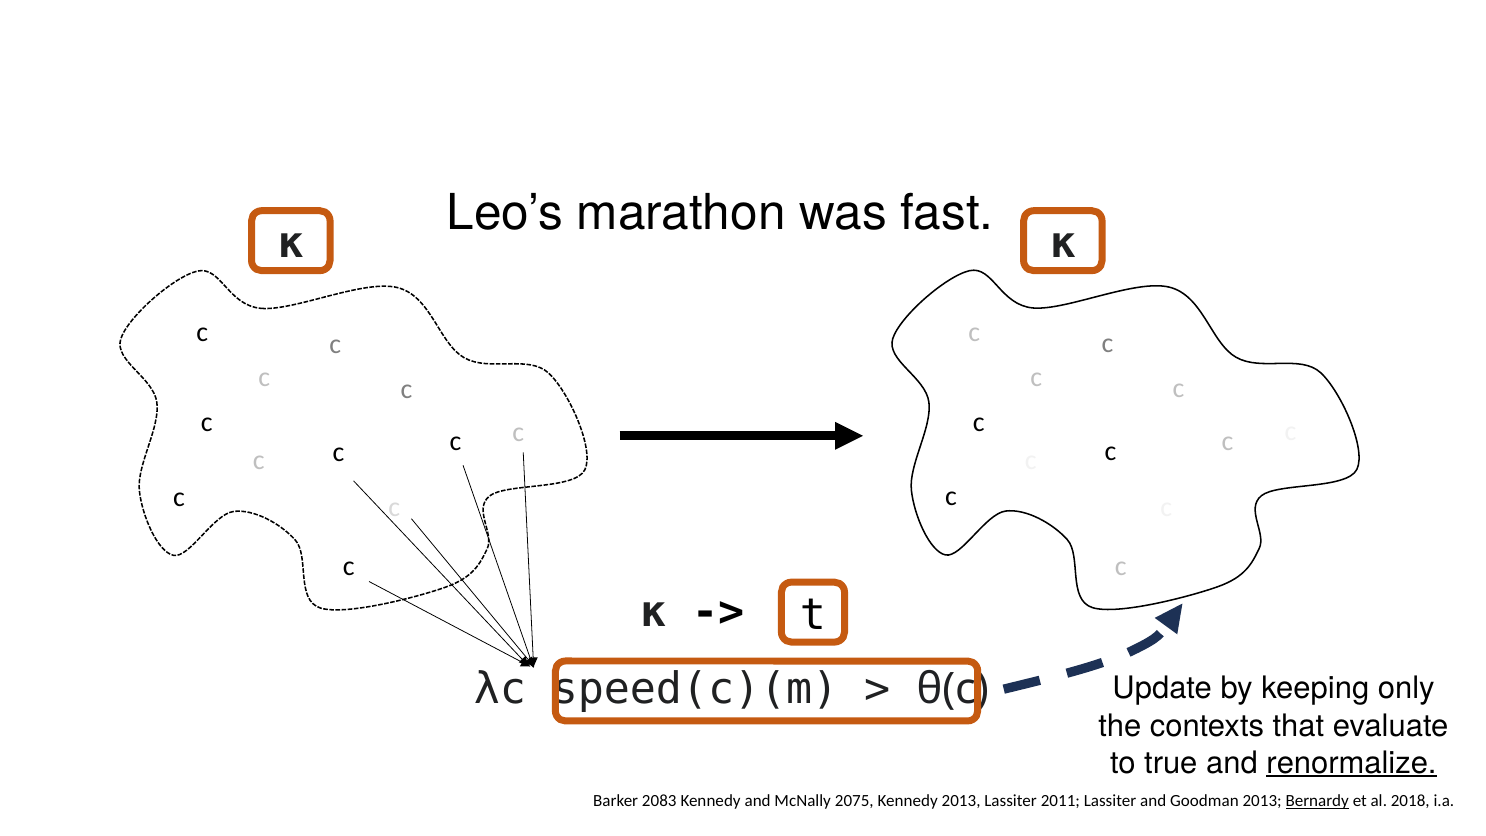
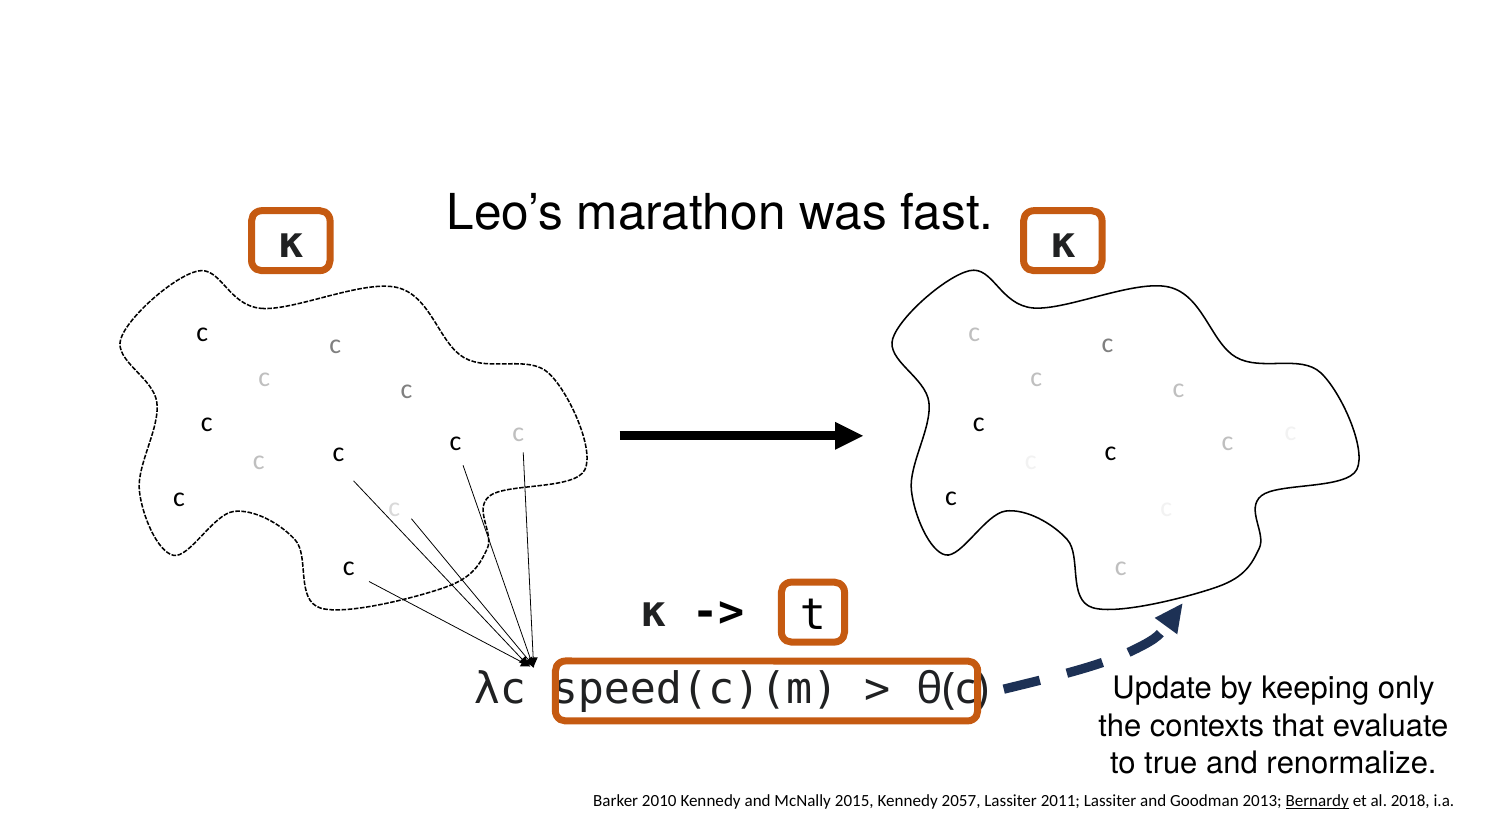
renormalize underline: present -> none
2083: 2083 -> 2010
2075: 2075 -> 2015
Kennedy 2013: 2013 -> 2057
